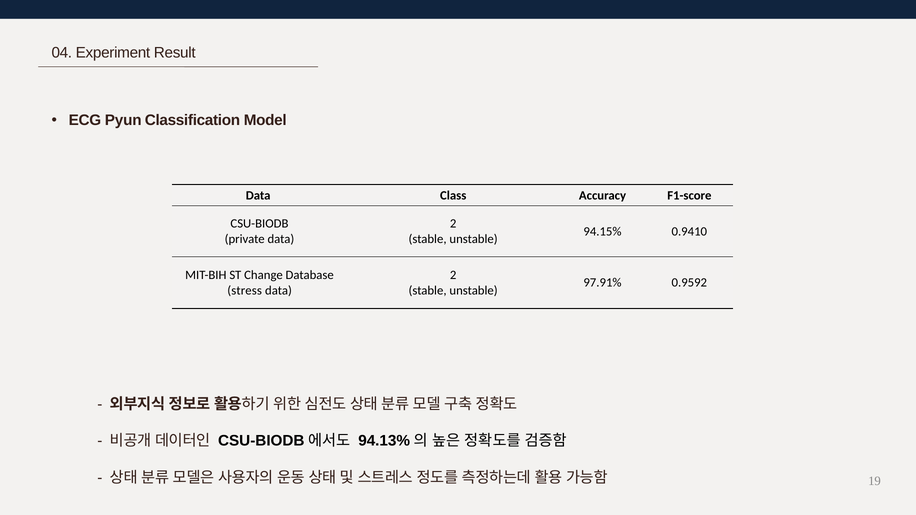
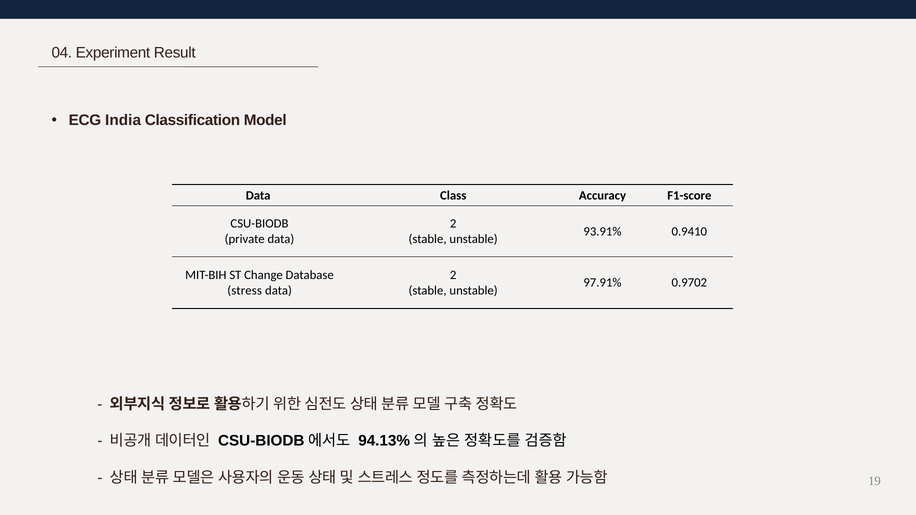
Pyun: Pyun -> India
94.15%: 94.15% -> 93.91%
0.9592: 0.9592 -> 0.9702
